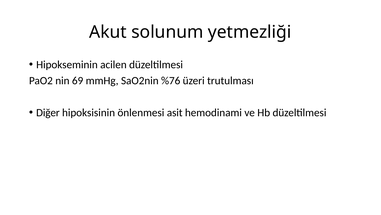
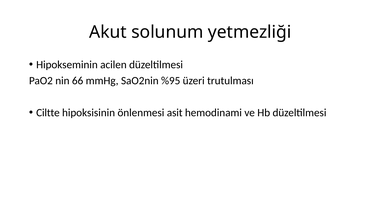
69: 69 -> 66
%76: %76 -> %95
Diğer: Diğer -> Ciltte
